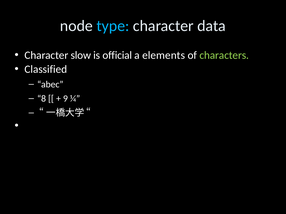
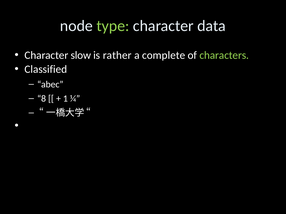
type colour: light blue -> light green
official: official -> rather
elements: elements -> complete
9: 9 -> 1
